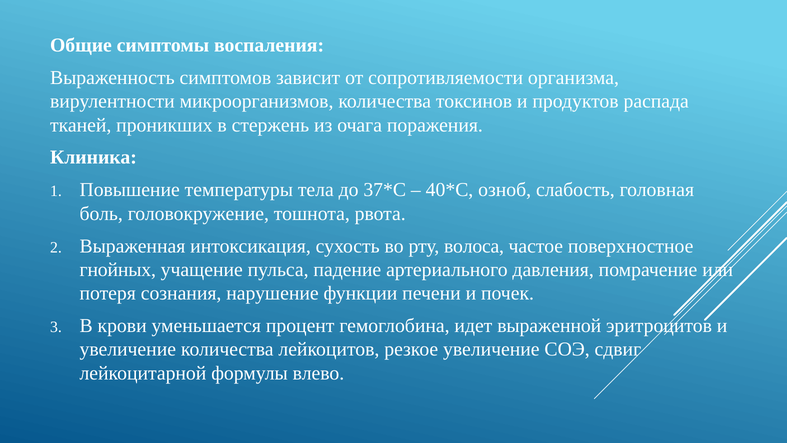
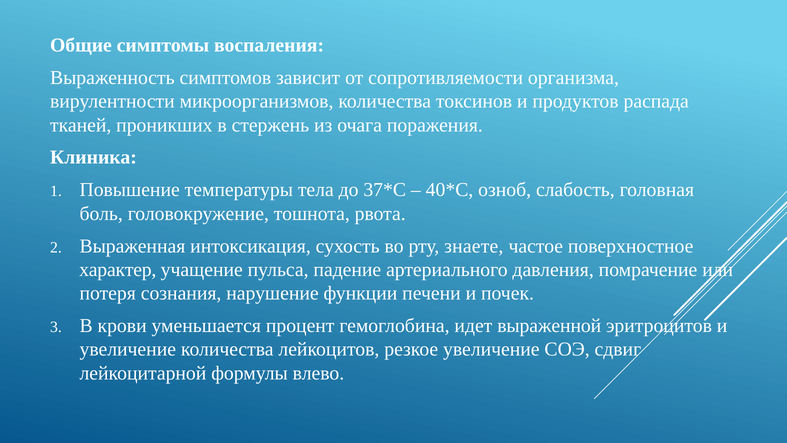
волоса: волоса -> знаете
гнойных: гнойных -> характер
